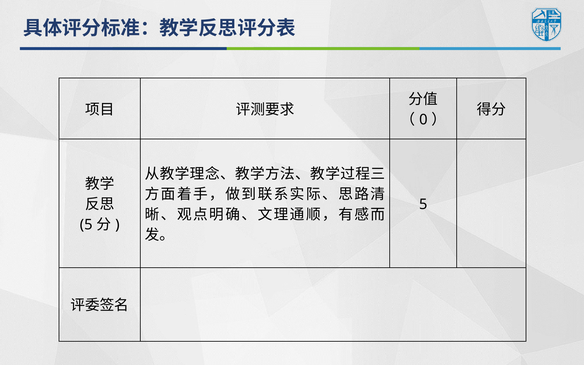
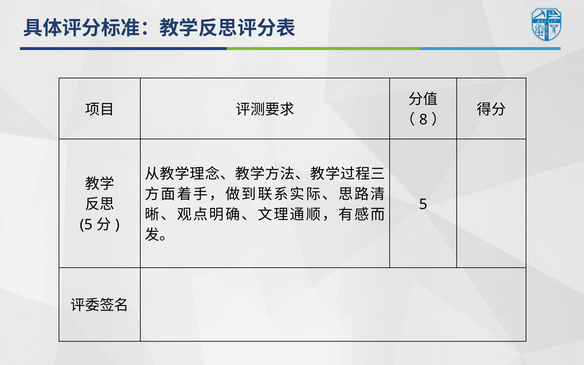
0: 0 -> 8
